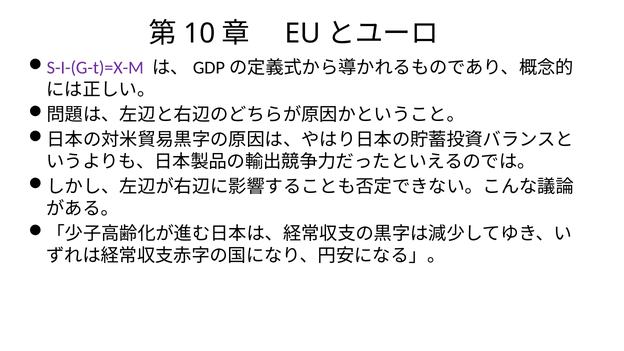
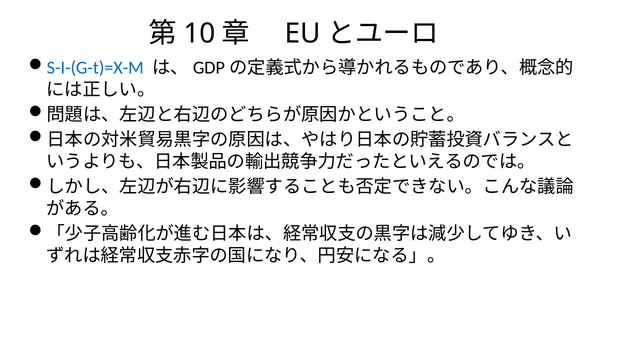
S-I-(G-t)=X-M colour: purple -> blue
